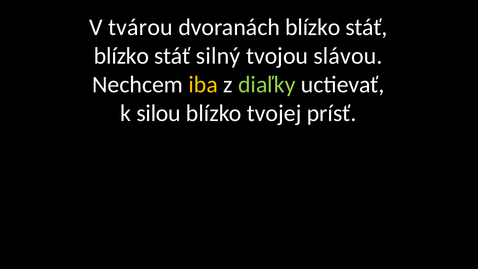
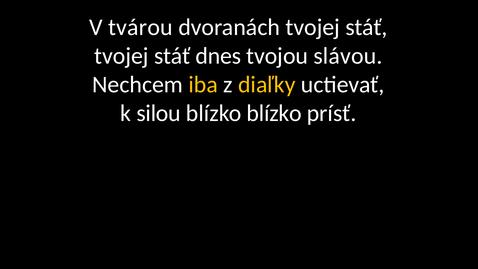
dvoranách blízko: blízko -> tvojej
blízko at (122, 56): blízko -> tvojej
silný: silný -> dnes
diaľky colour: light green -> yellow
blízko tvojej: tvojej -> blízko
